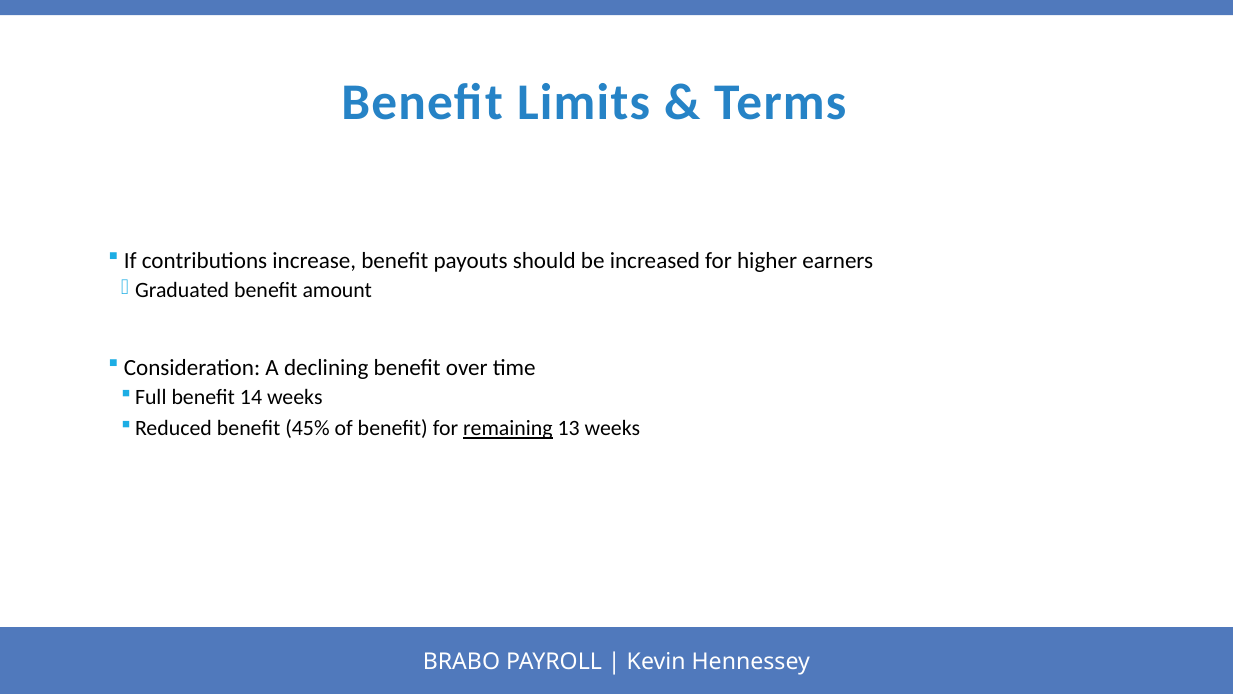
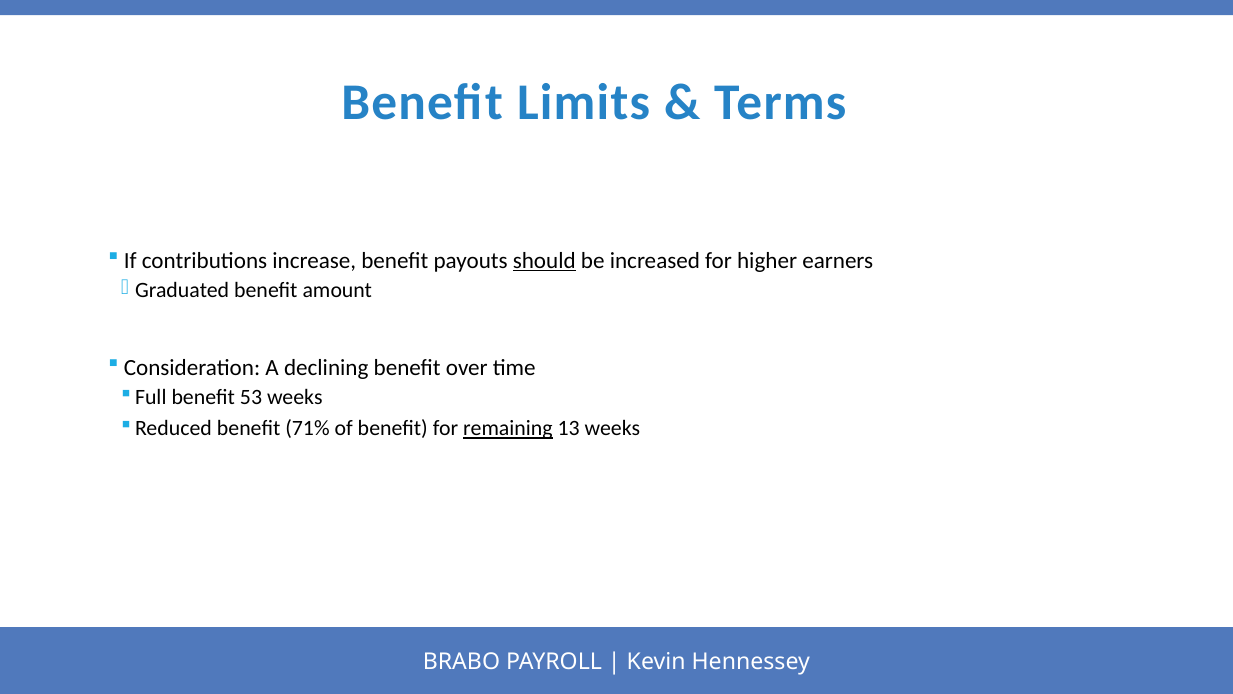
should underline: none -> present
14: 14 -> 53
45%: 45% -> 71%
